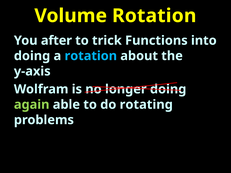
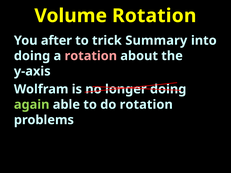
Functions: Functions -> Summary
rotation at (91, 56) colour: light blue -> pink
do rotating: rotating -> rotation
